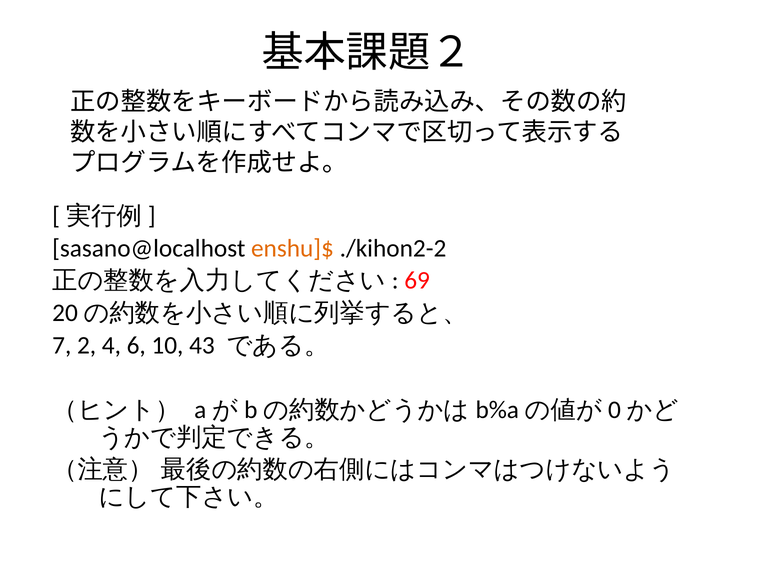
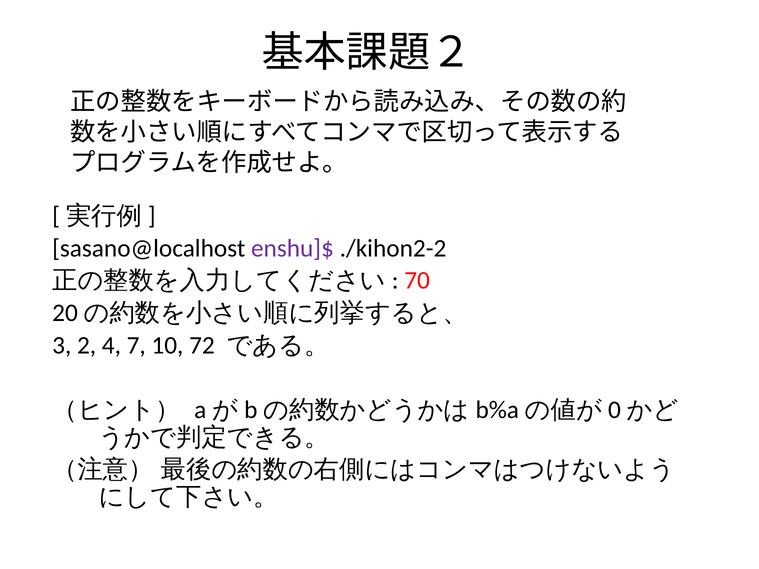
enshu]$ colour: orange -> purple
69: 69 -> 70
7: 7 -> 3
6: 6 -> 7
43: 43 -> 72
